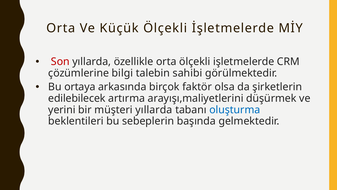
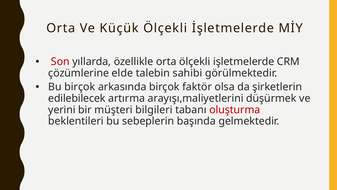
bilgi: bilgi -> elde
Bu ortaya: ortaya -> birçok
müşteri yıllarda: yıllarda -> bilgileri
oluşturma colour: blue -> red
